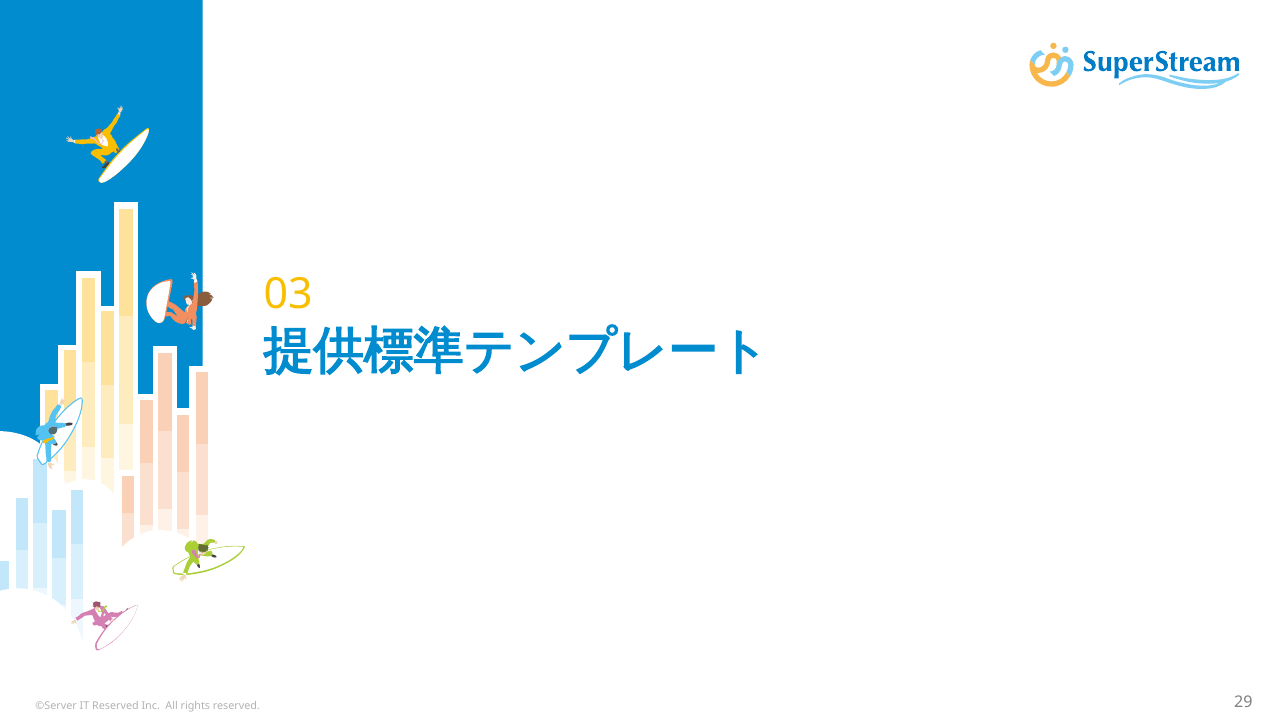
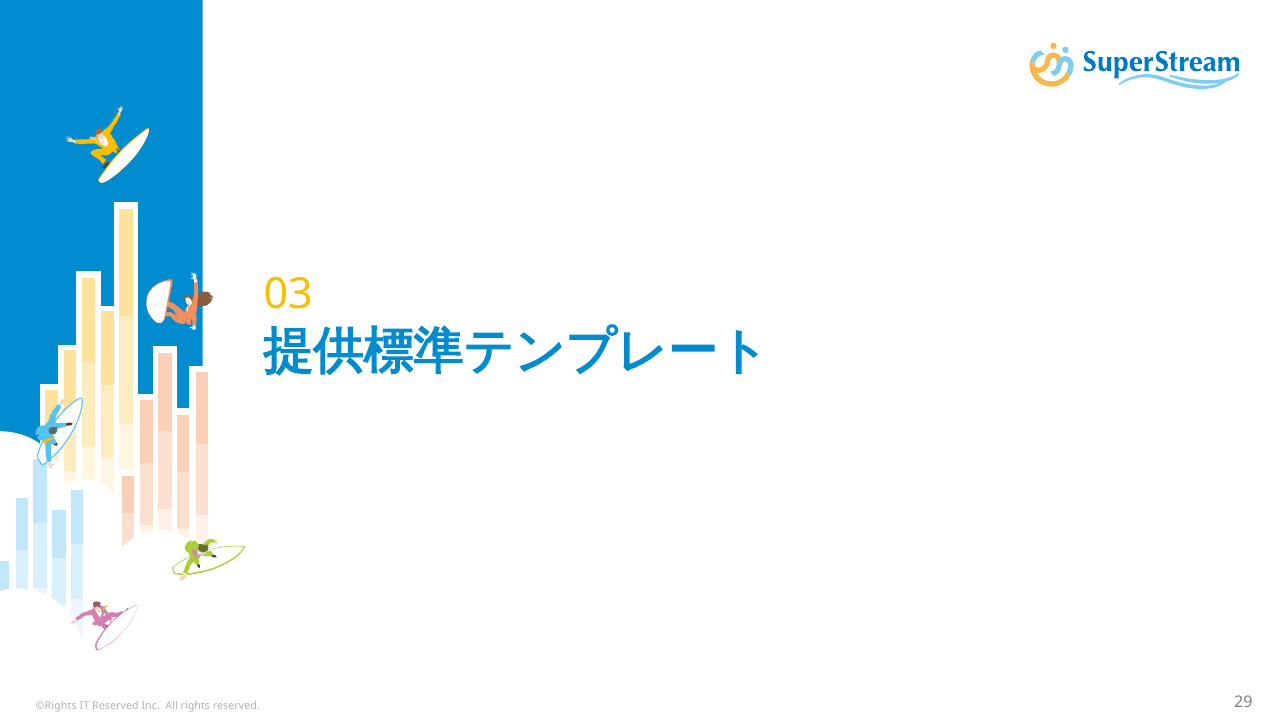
©Server: ©Server -> ©Rights
